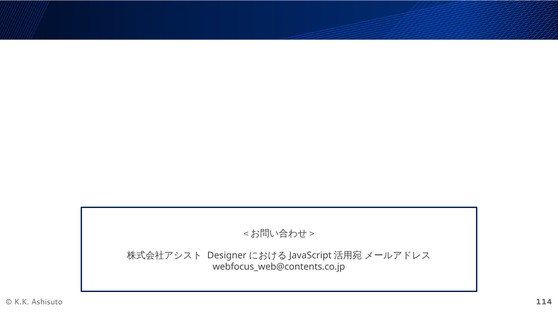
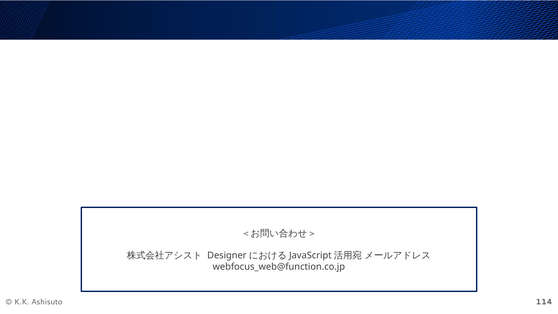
webfocus_web@contents.co.jp: webfocus_web@contents.co.jp -> webfocus_web@function.co.jp
